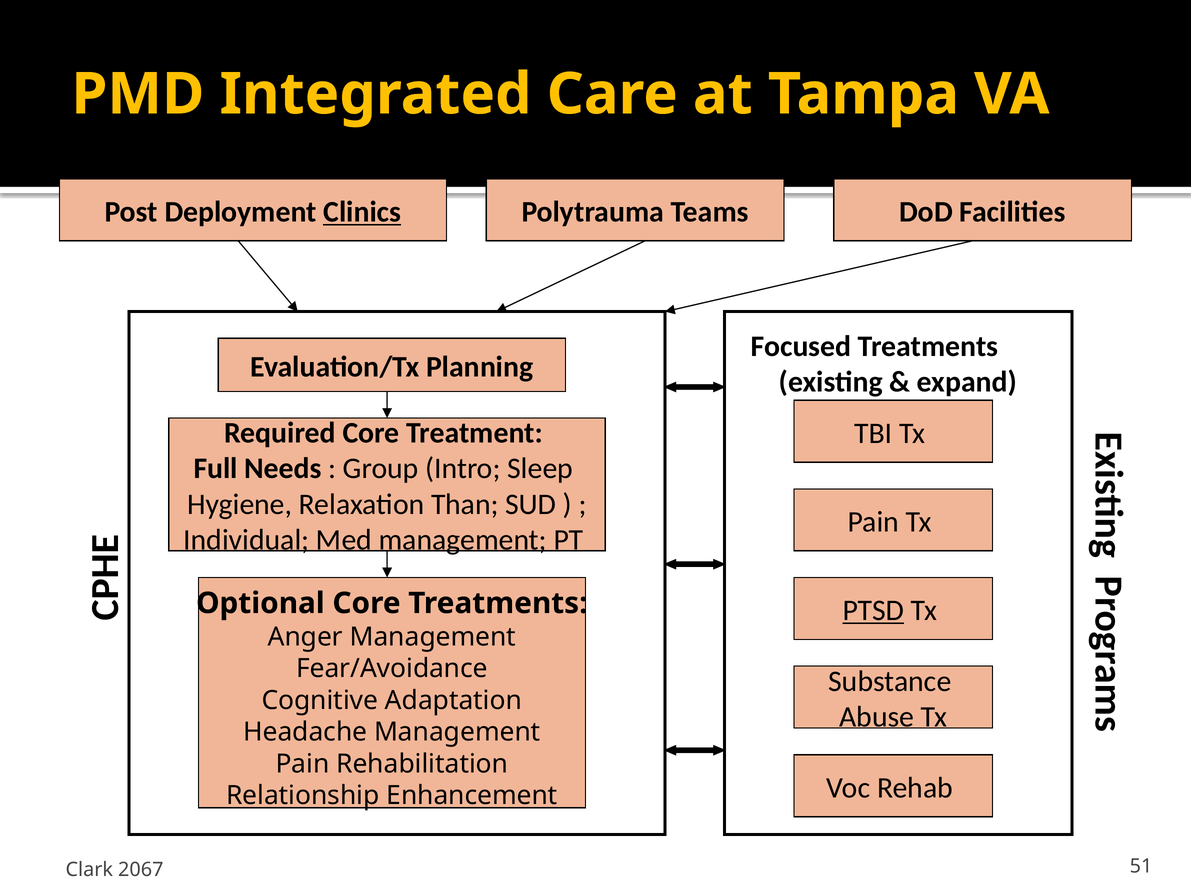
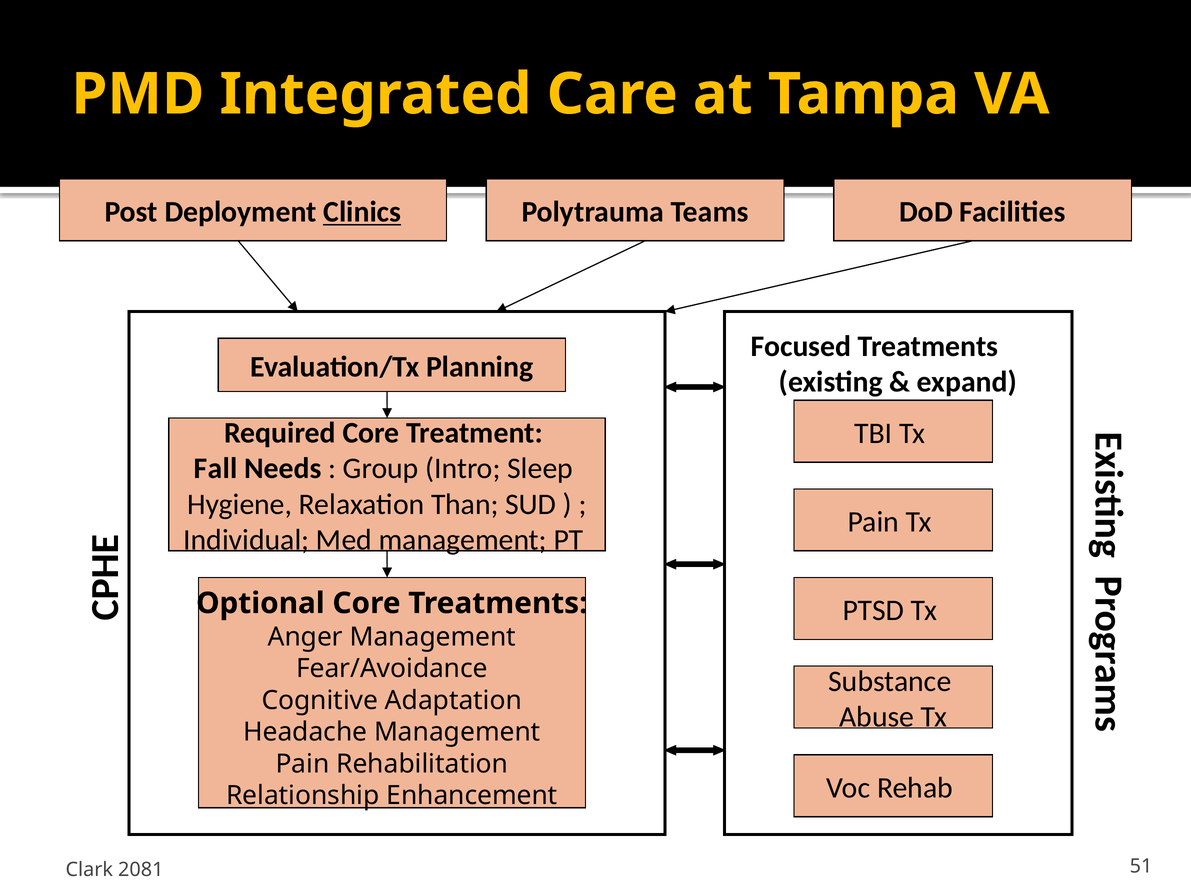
Full: Full -> Fall
PTSD underline: present -> none
2067: 2067 -> 2081
